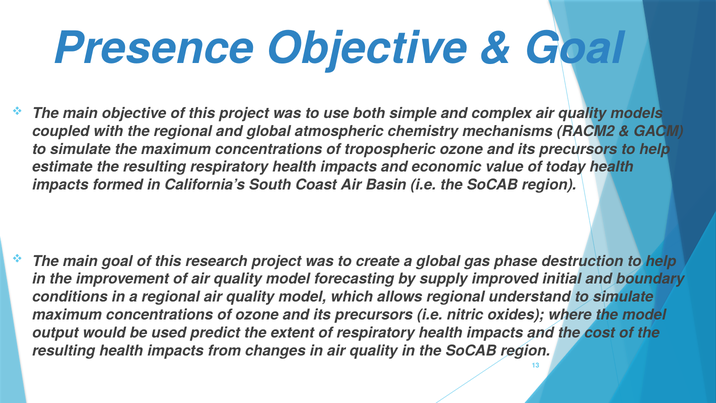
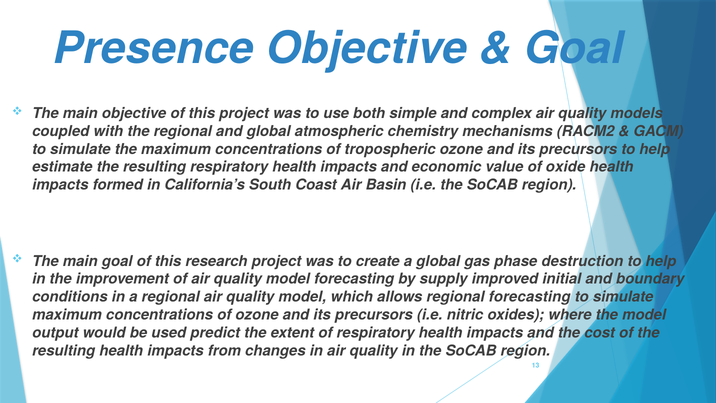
today: today -> oxide
regional understand: understand -> forecasting
